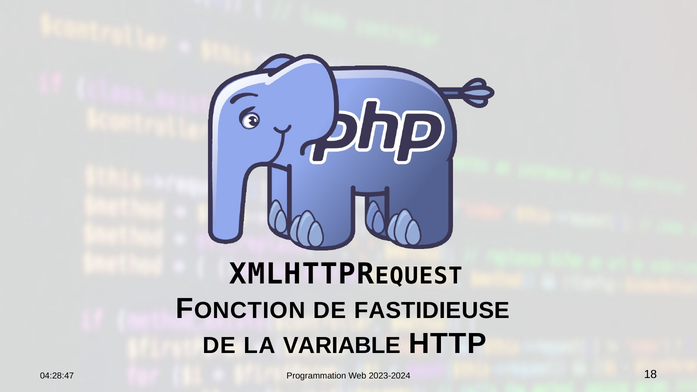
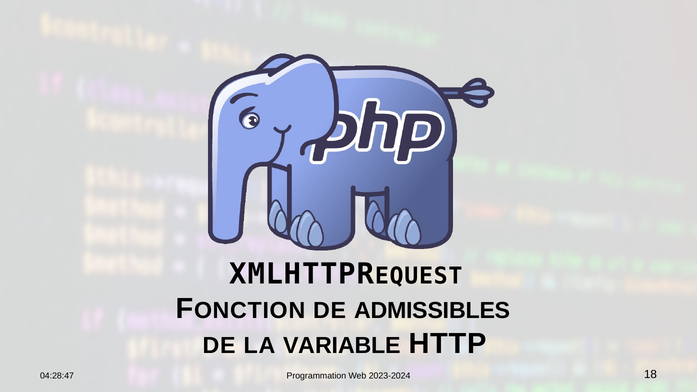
FASTIDIEUSE: FASTIDIEUSE -> ADMISSIBLES
